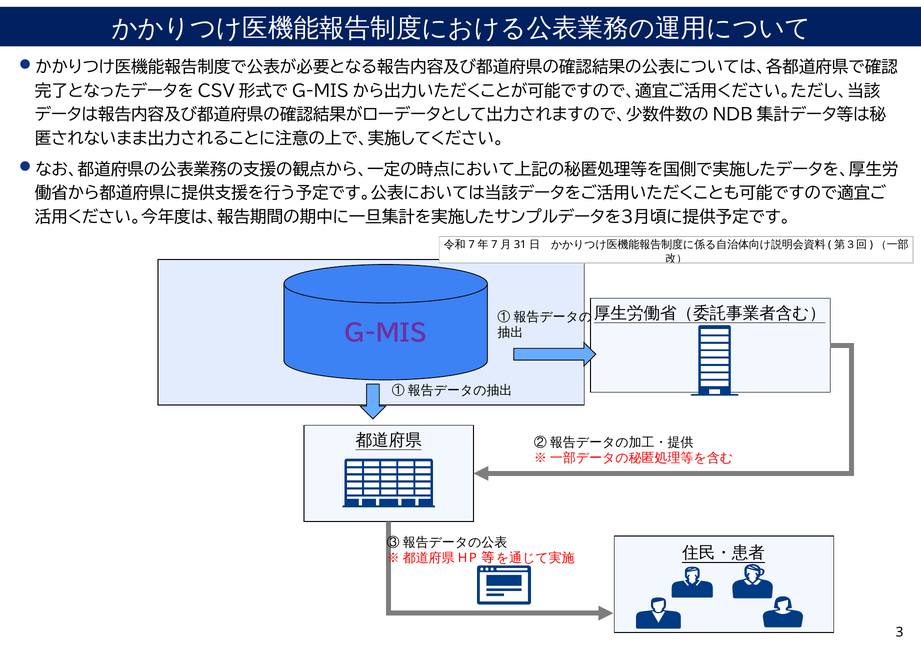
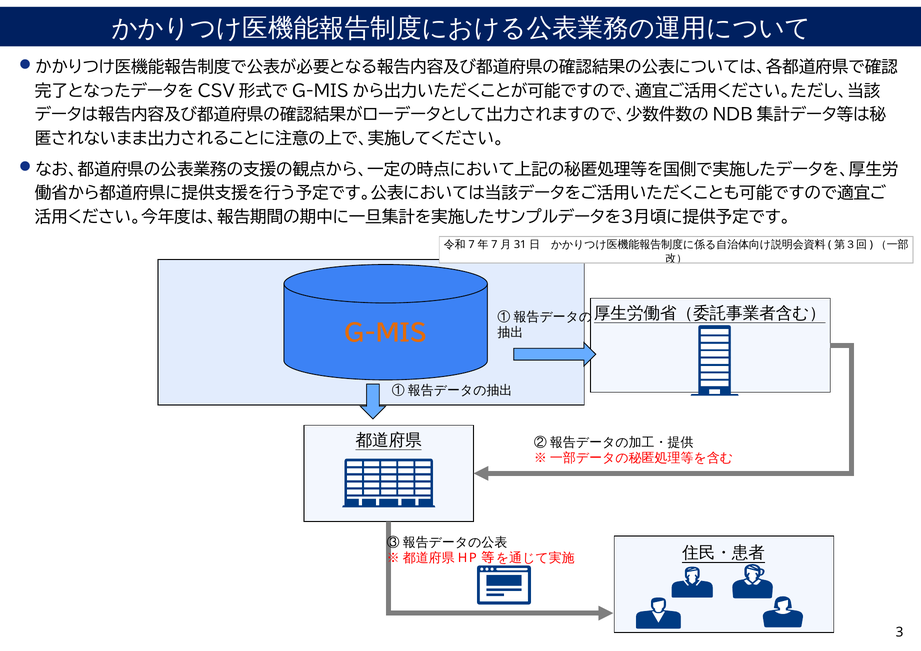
G-MIS colour: purple -> orange
